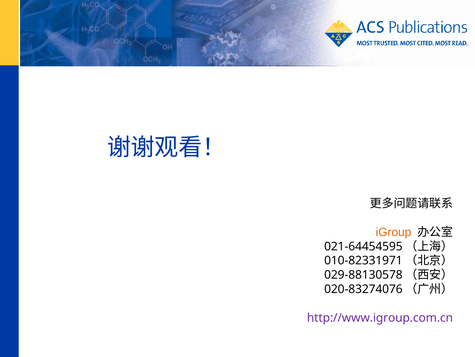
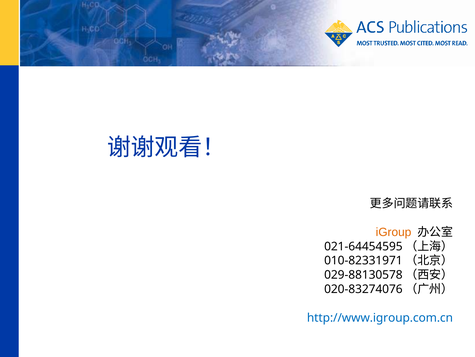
http://www.igroup.com.cn colour: purple -> blue
